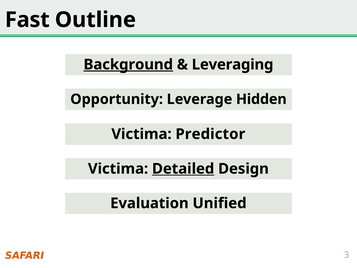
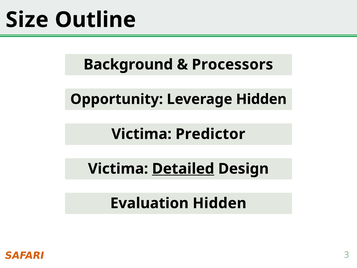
Fast: Fast -> Size
Background underline: present -> none
Leveraging: Leveraging -> Processors
Evaluation Unified: Unified -> Hidden
